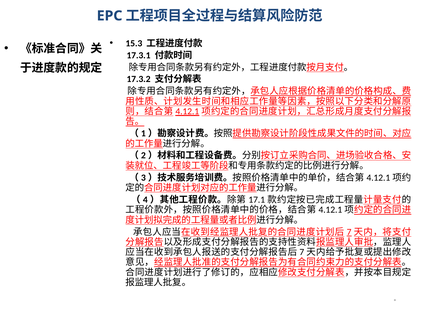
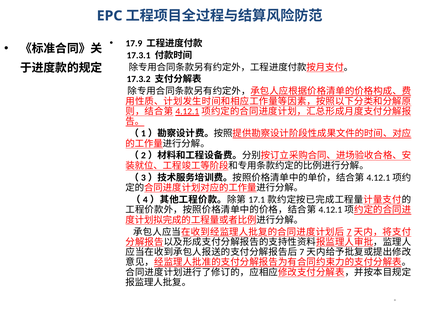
15.3: 15.3 -> 17.9
